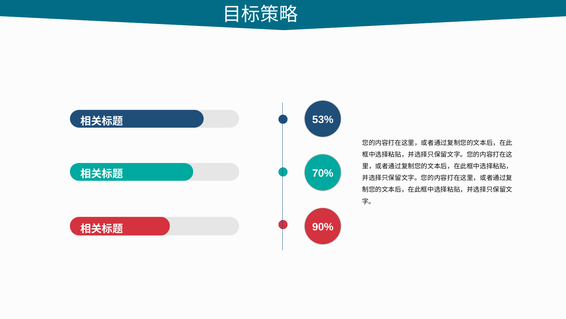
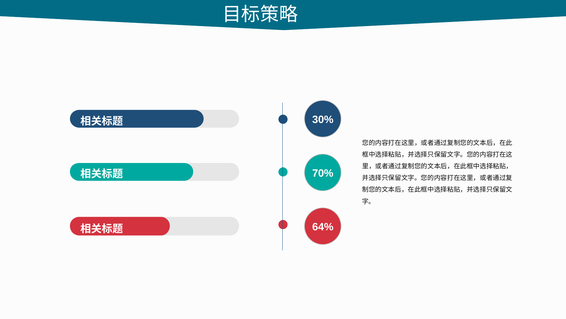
53%: 53% -> 30%
90%: 90% -> 64%
